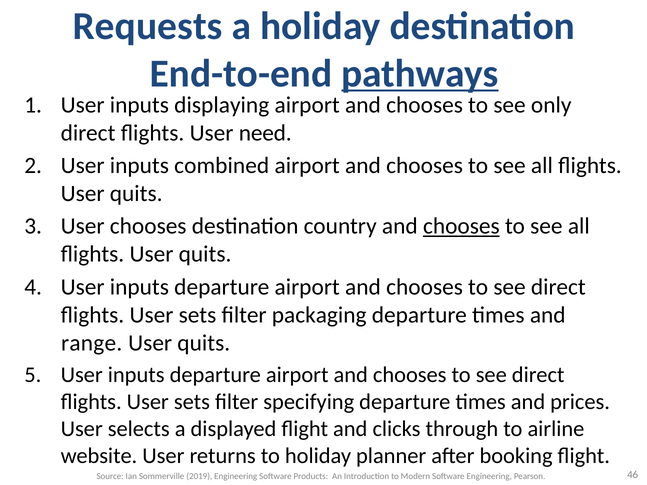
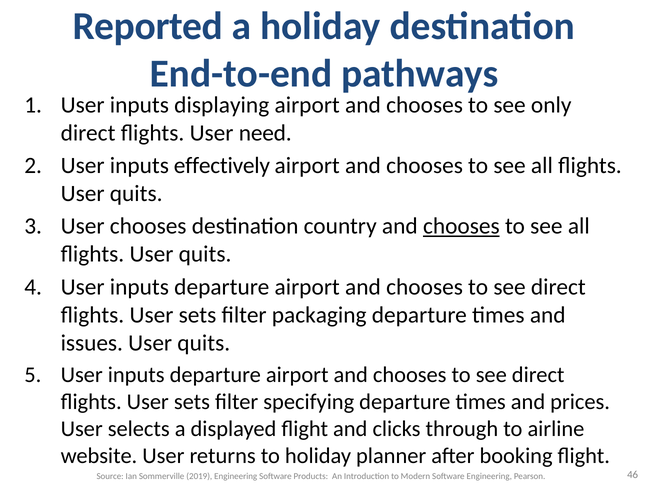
Requests: Requests -> Reported
pathways underline: present -> none
combined: combined -> effectively
range: range -> issues
